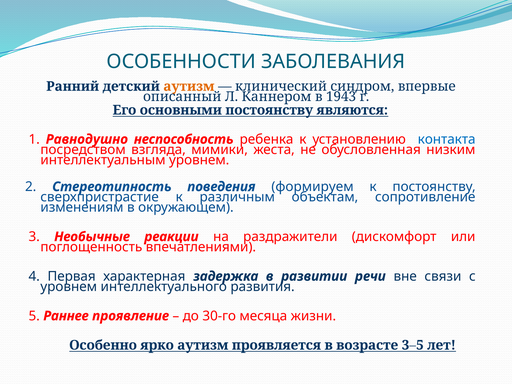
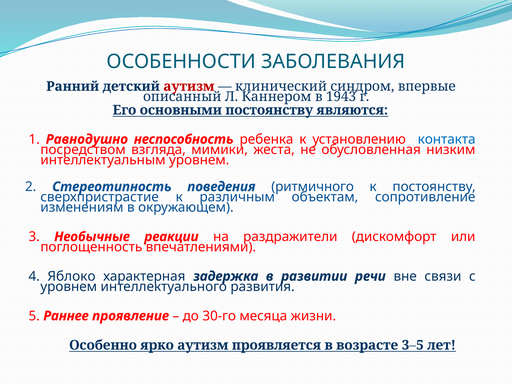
аутизм at (189, 86) colour: orange -> red
формируем: формируем -> ритмичного
Первая: Первая -> Яблоко
